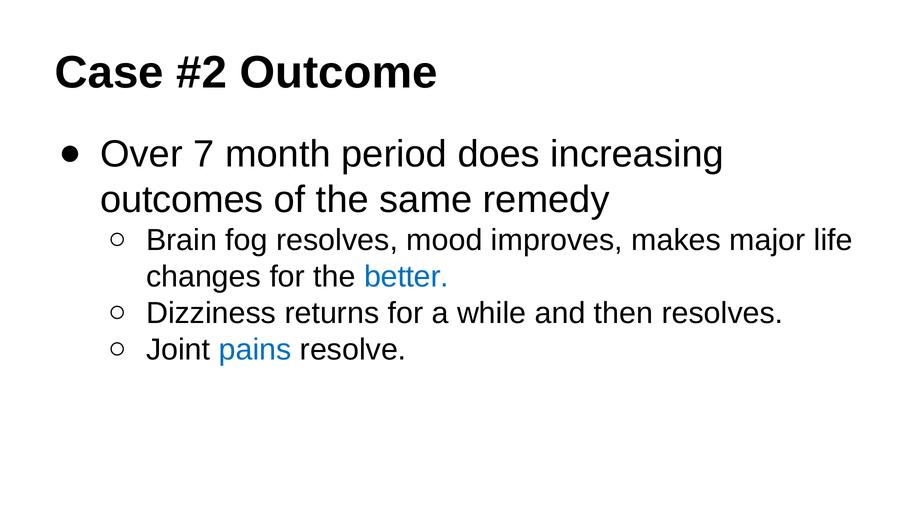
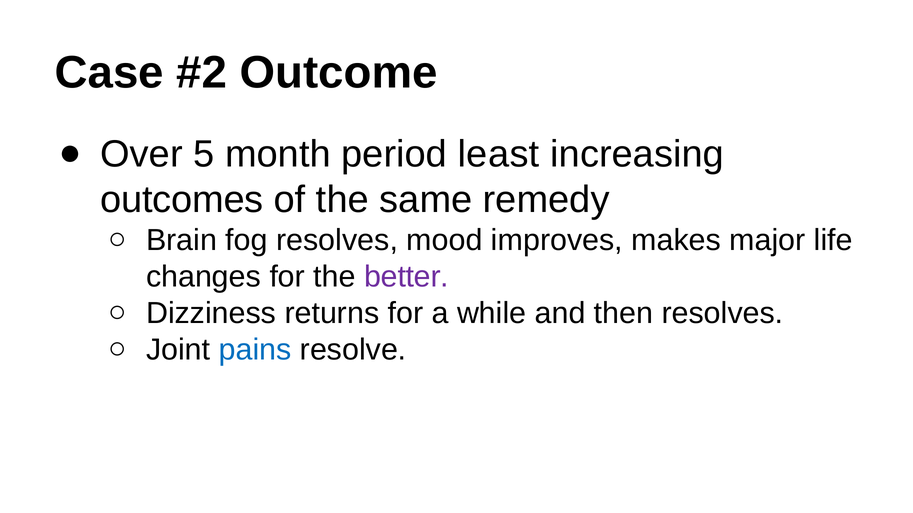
7: 7 -> 5
does: does -> least
better colour: blue -> purple
